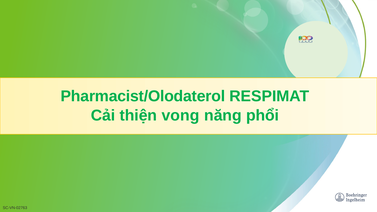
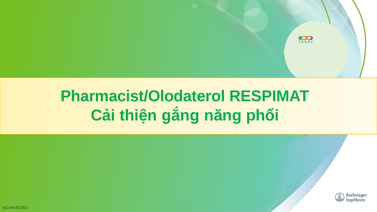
vong: vong -> gắng
